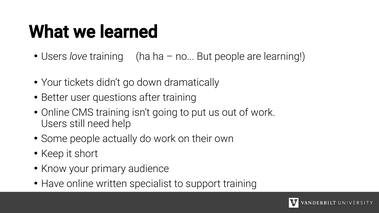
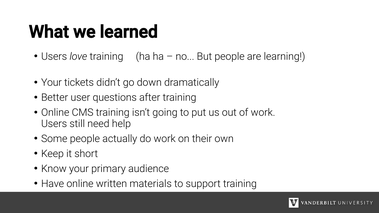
specialist: specialist -> materials
